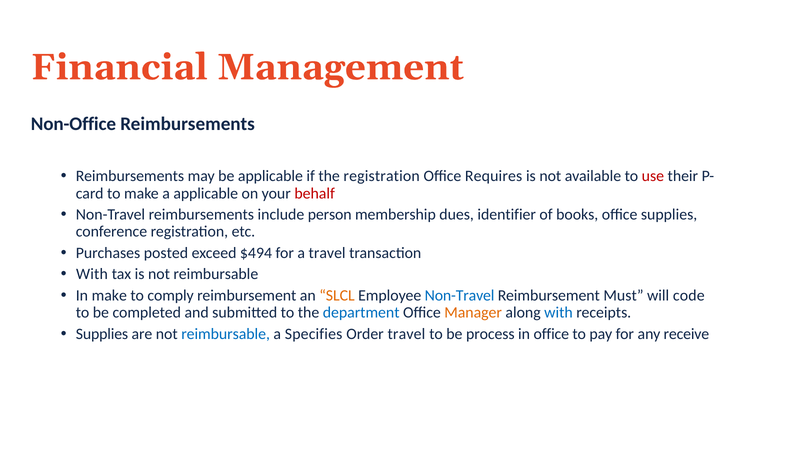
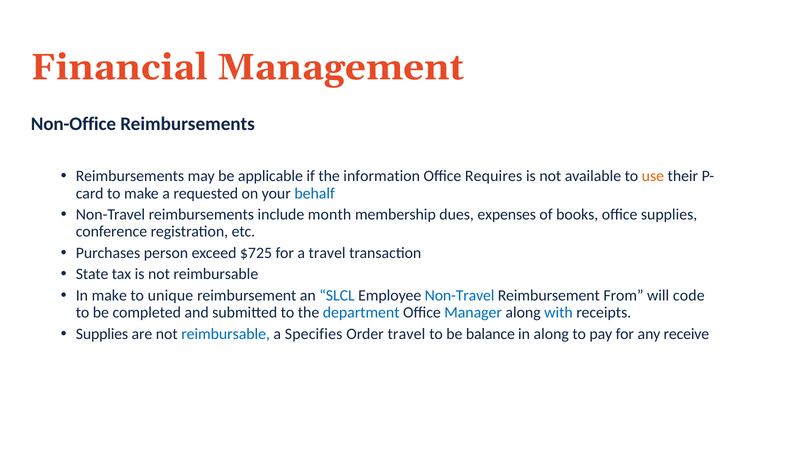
the registration: registration -> information
use colour: red -> orange
a applicable: applicable -> requested
behalf colour: red -> blue
person: person -> month
identifier: identifier -> expenses
posted: posted -> person
$494: $494 -> $725
With at (92, 274): With -> State
comply: comply -> unique
SLCL colour: orange -> blue
Must: Must -> From
Manager colour: orange -> blue
process: process -> balance
in office: office -> along
